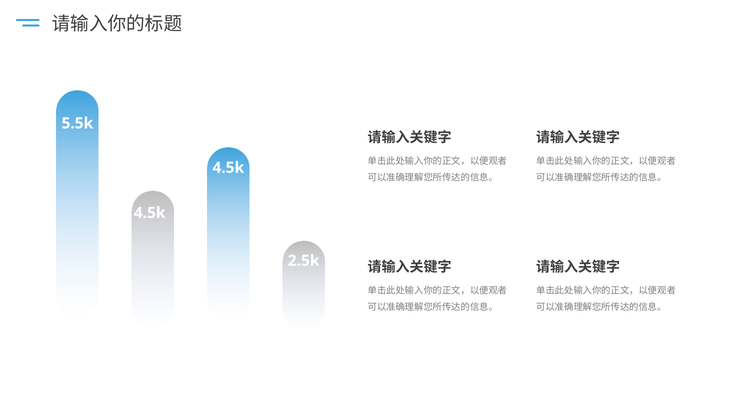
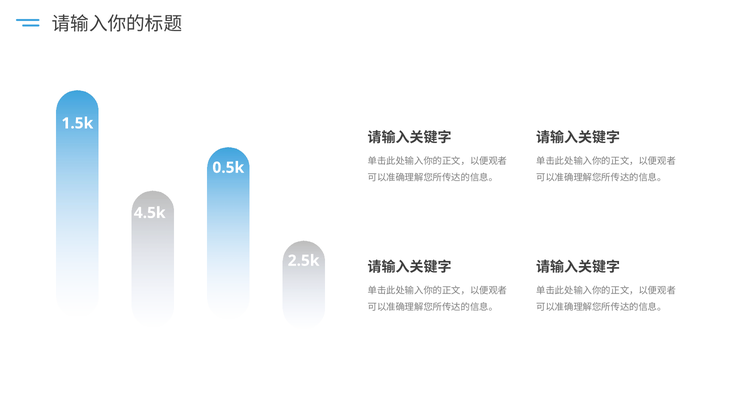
5.5k: 5.5k -> 1.5k
4.5k at (228, 168): 4.5k -> 0.5k
